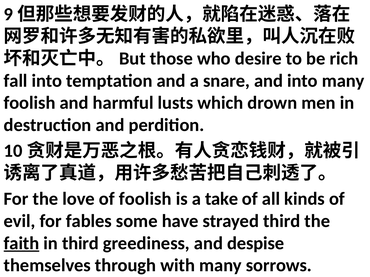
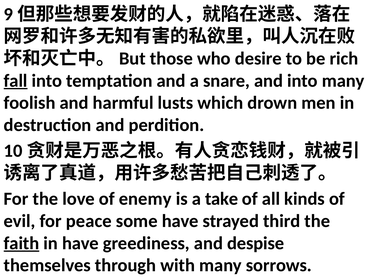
fall underline: none -> present
of foolish: foolish -> enemy
fables: fables -> peace
in third: third -> have
